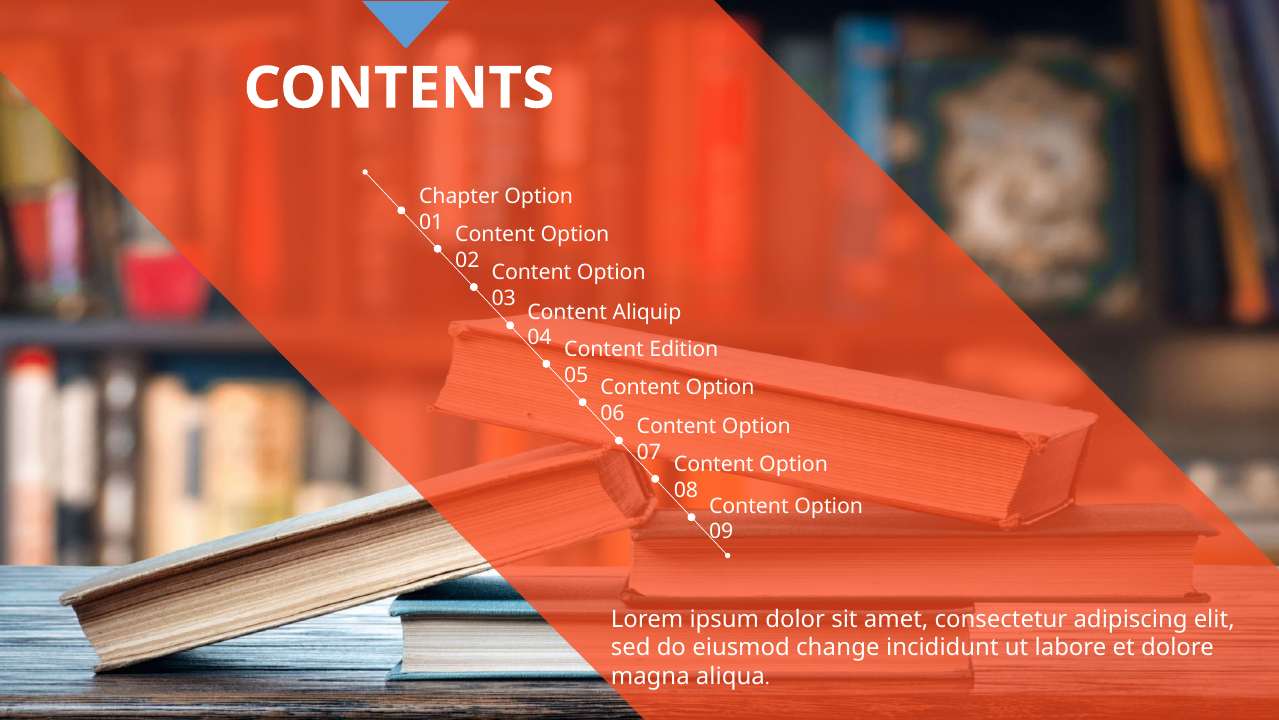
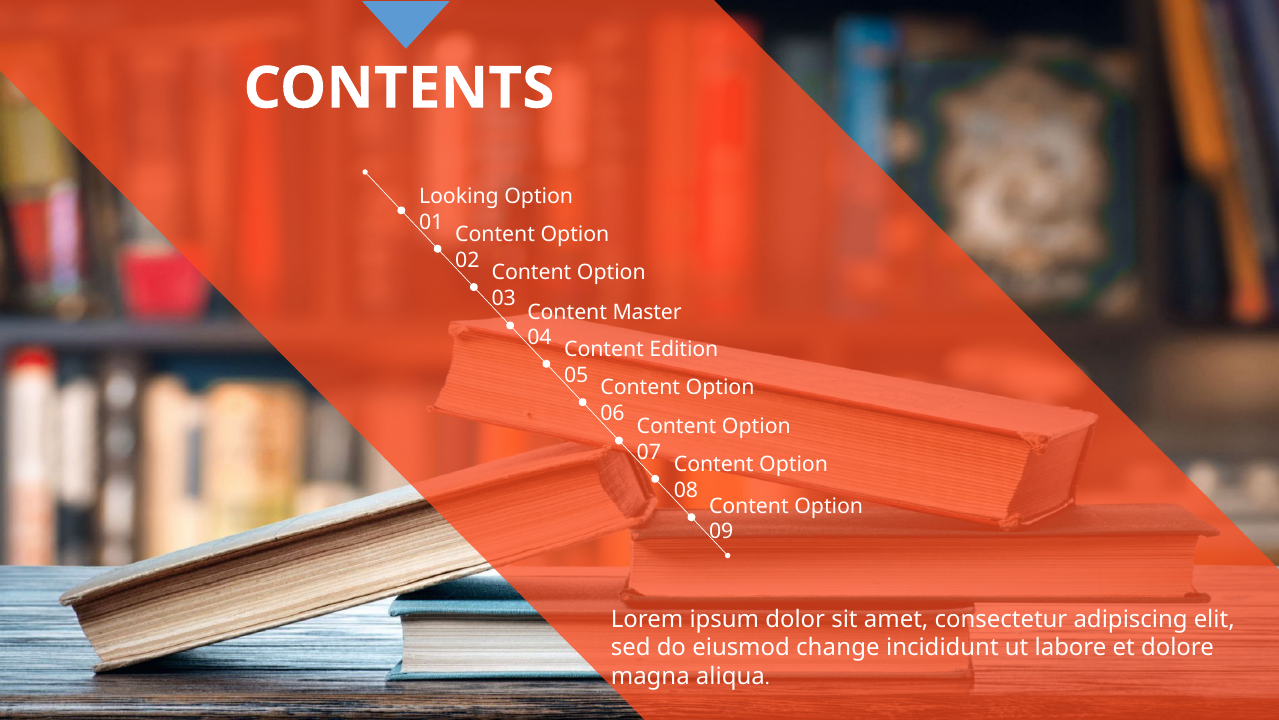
Chapter: Chapter -> Looking
Aliquip: Aliquip -> Master
